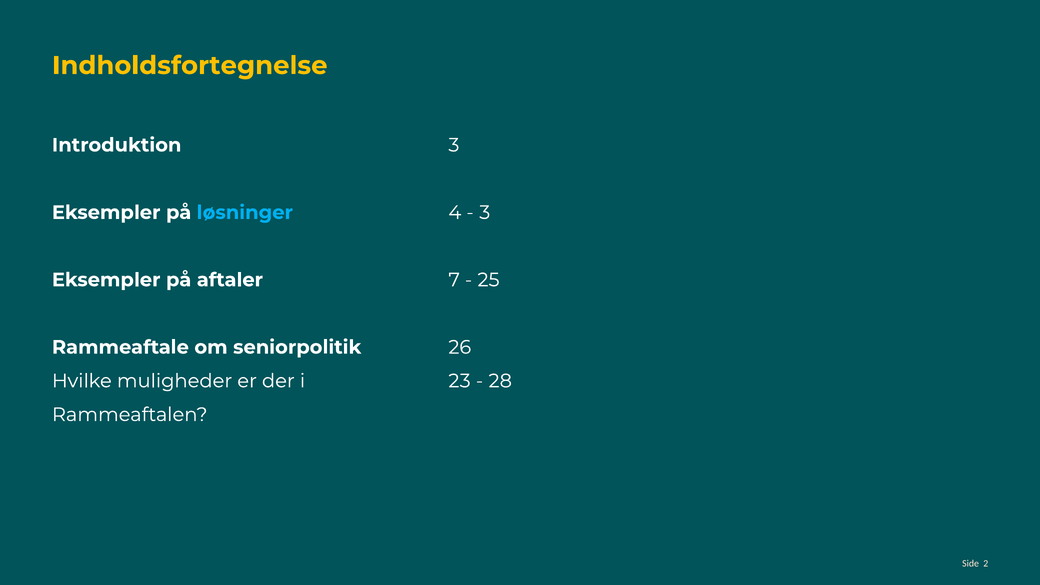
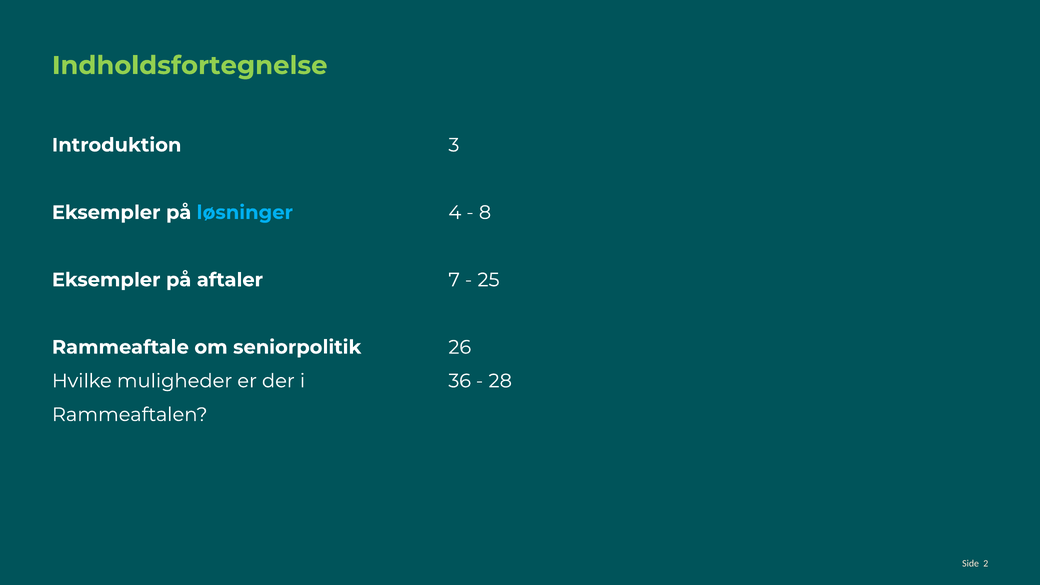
Indholdsfortegnelse colour: yellow -> light green
3 at (485, 212): 3 -> 8
23: 23 -> 36
